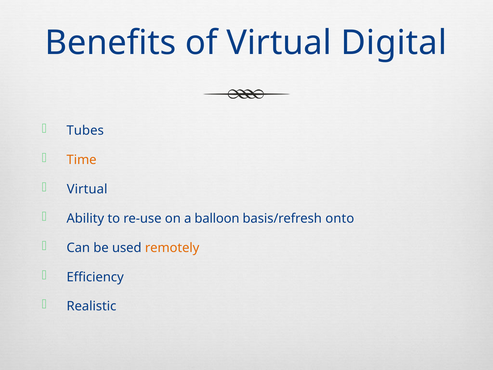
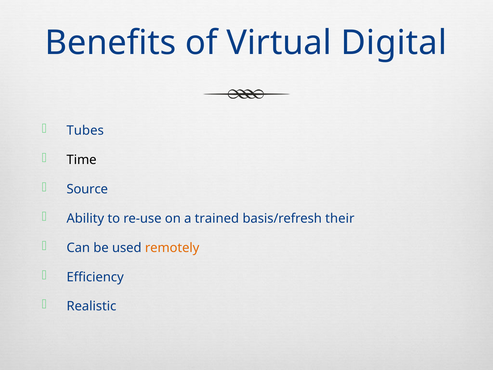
Time colour: orange -> black
Virtual at (87, 189): Virtual -> Source
balloon: balloon -> trained
onto: onto -> their
